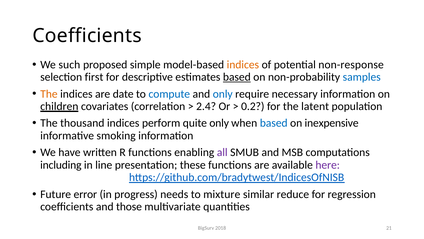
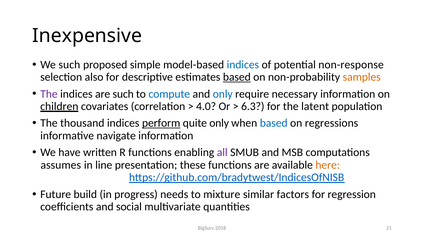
Coefficients at (87, 36): Coefficients -> Inexpensive
indices at (243, 65) colour: orange -> blue
first: first -> also
samples colour: blue -> orange
The at (49, 94) colour: orange -> purple
are date: date -> such
2.4: 2.4 -> 4.0
0.2: 0.2 -> 6.3
perform underline: none -> present
inexpensive: inexpensive -> regressions
smoking: smoking -> navigate
including: including -> assumes
here colour: purple -> orange
error: error -> build
reduce: reduce -> factors
those: those -> social
